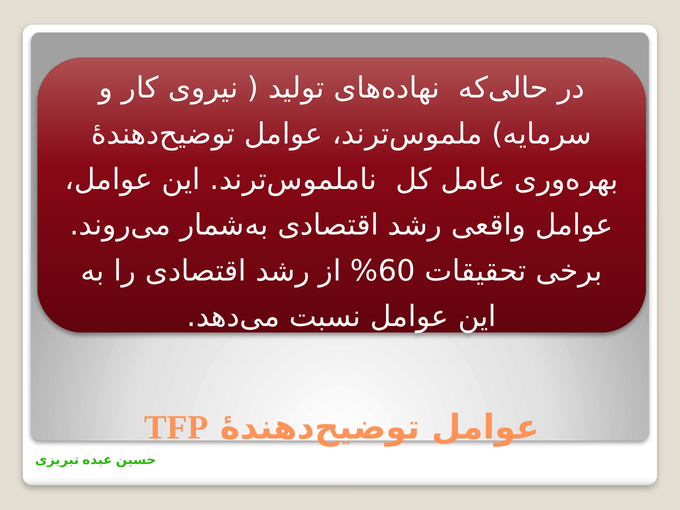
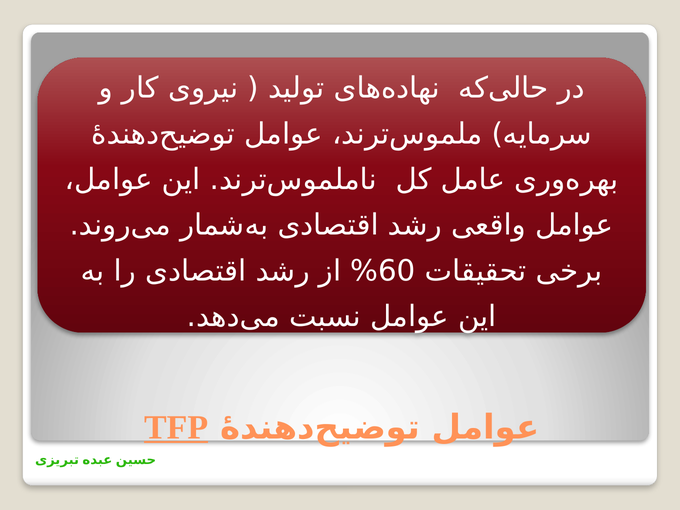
TFP underline: none -> present
